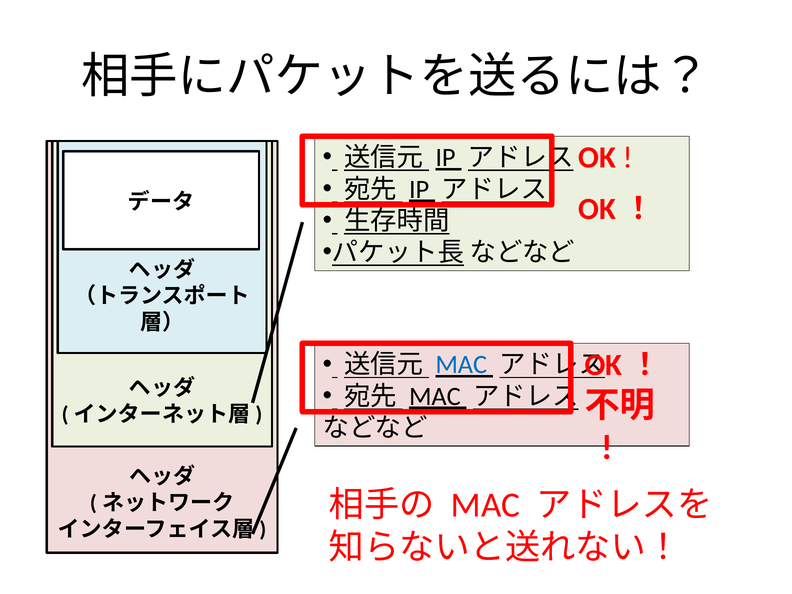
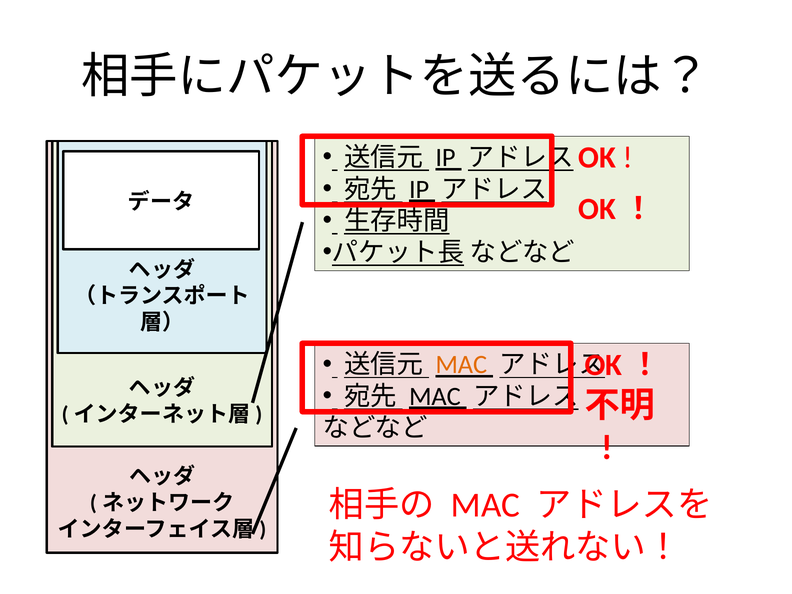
MAC at (461, 365) colour: blue -> orange
